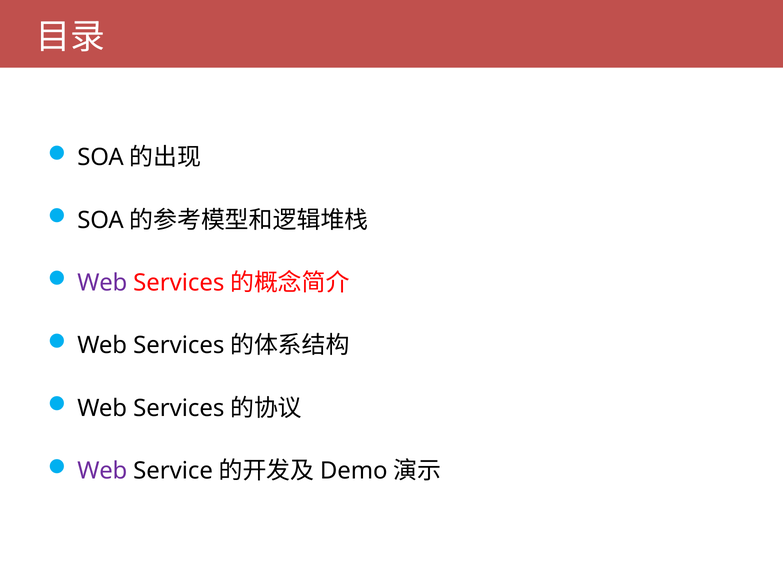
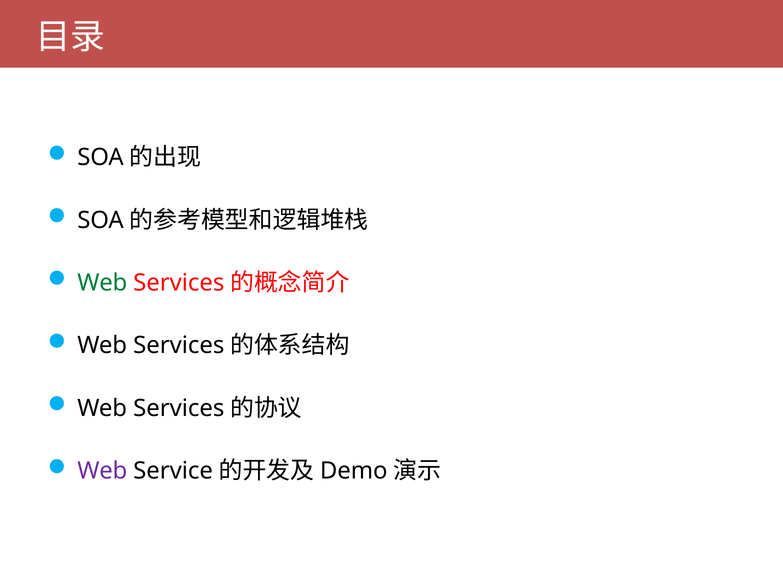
Web at (102, 282) colour: purple -> green
